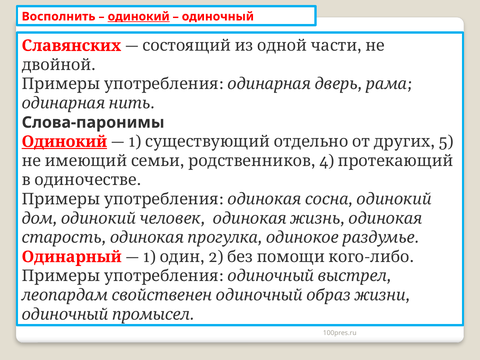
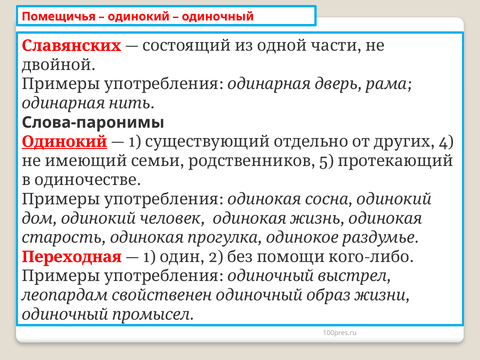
Восполнить: Восполнить -> Помещичья
одинокий at (139, 17) underline: present -> none
5: 5 -> 4
4: 4 -> 5
Одинарный: Одинарный -> Переходная
